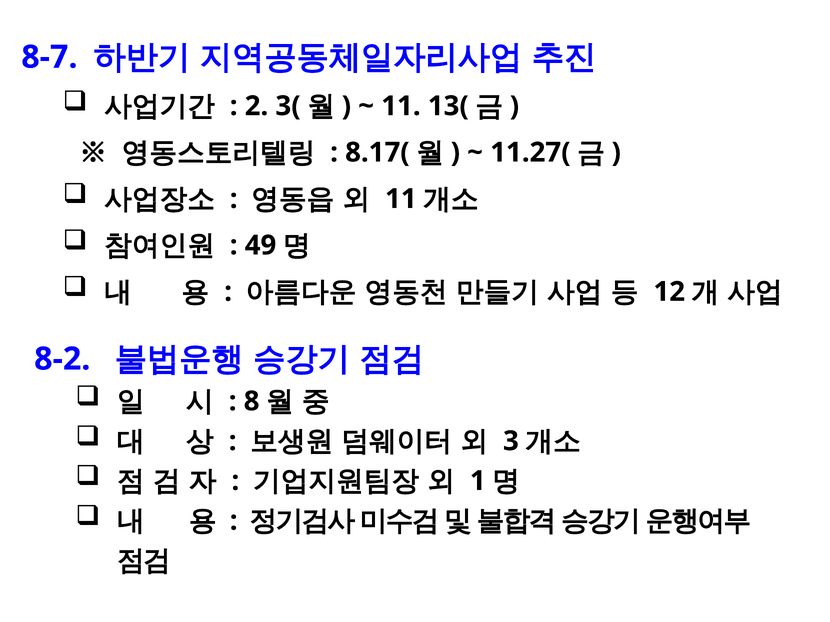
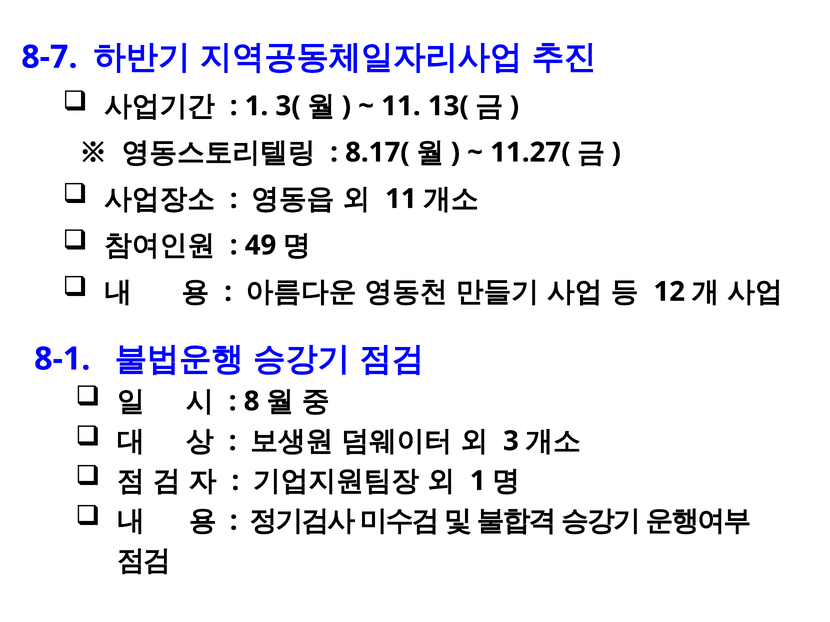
2 at (256, 106): 2 -> 1
8-2: 8-2 -> 8-1
